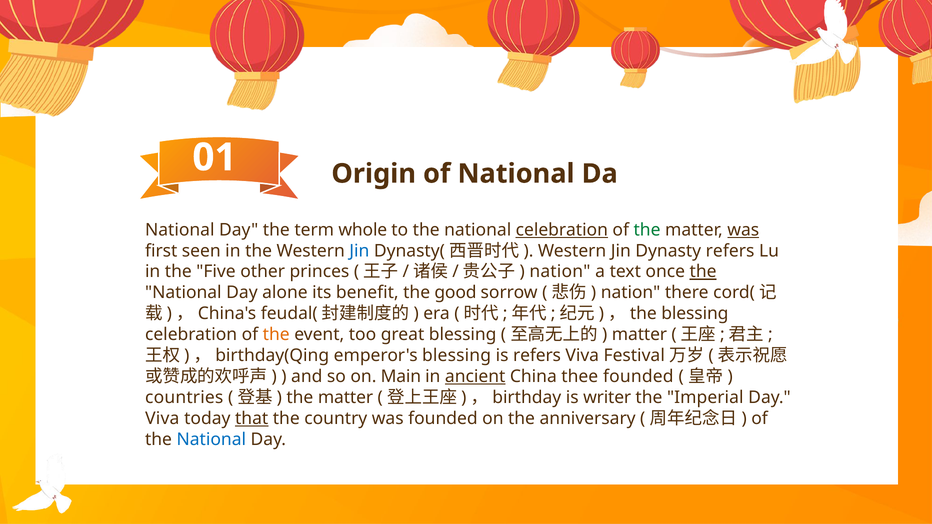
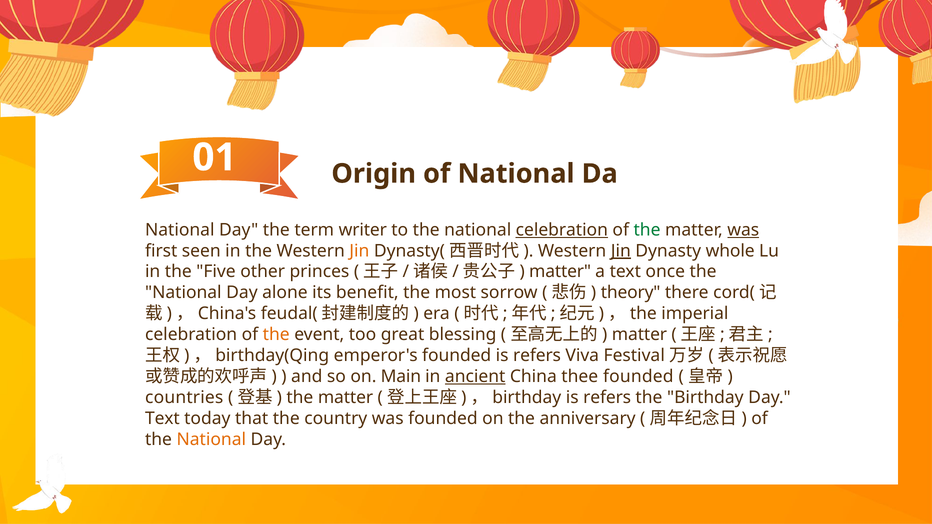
whole: whole -> writer
Jin at (359, 251) colour: blue -> orange
Jin at (621, 251) underline: none -> present
Dynasty refers: refers -> whole
nation at (560, 272): nation -> matter
the at (703, 272) underline: present -> none
good: good -> most
nation at (631, 293): nation -> theory
blessing at (695, 314): blessing -> imperial
emperor's blessing: blessing -> founded
writer at (607, 398): writer -> refers
Imperial: Imperial -> Birthday
Viva at (162, 419): Viva -> Text
that underline: present -> none
National at (211, 440) colour: blue -> orange
